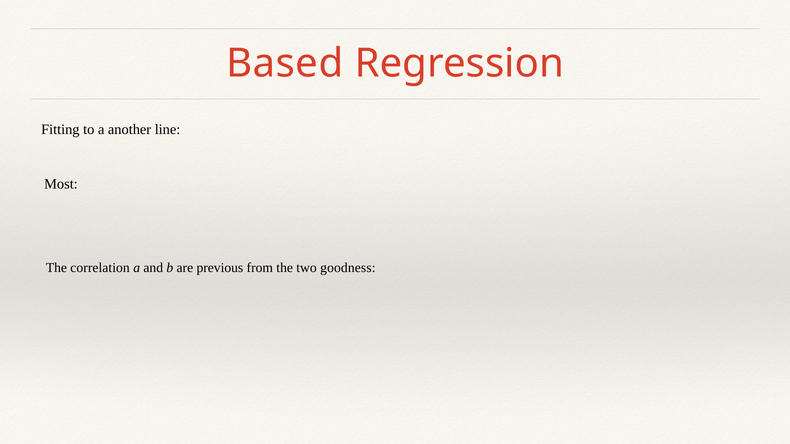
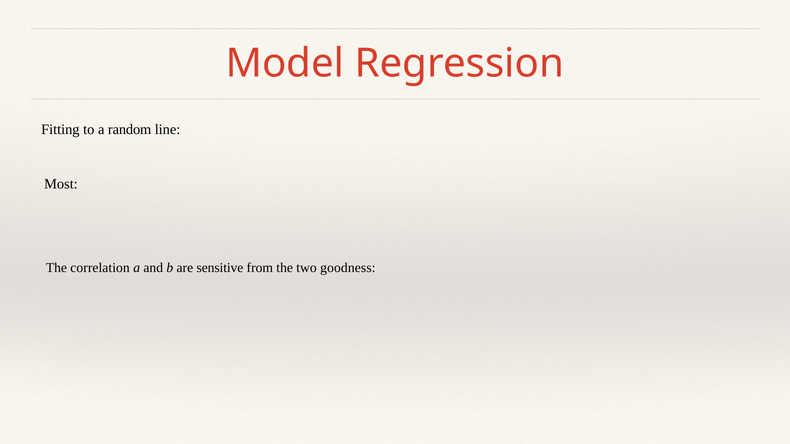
Based: Based -> Model
another: another -> random
previous: previous -> sensitive
